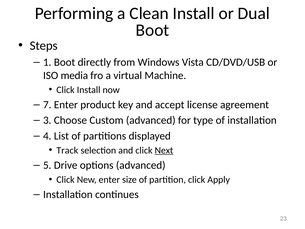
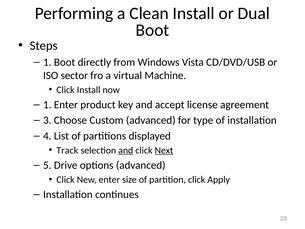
media: media -> sector
7 at (47, 105): 7 -> 1
and at (126, 150) underline: none -> present
